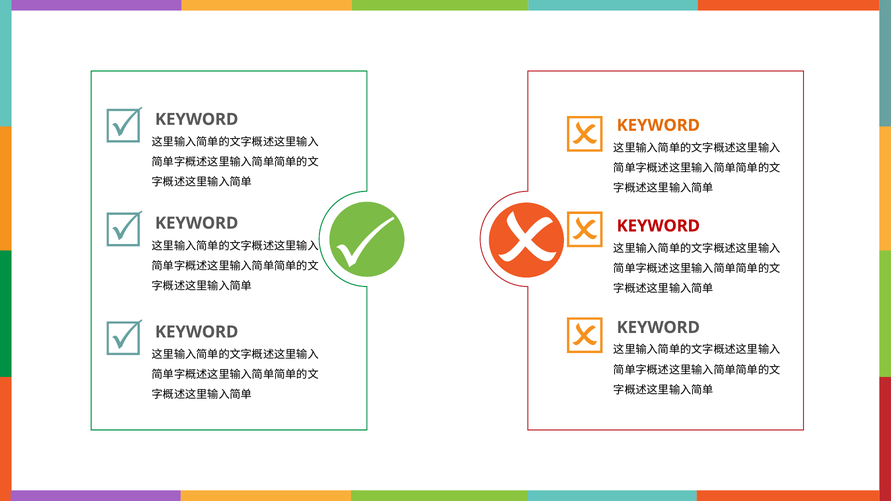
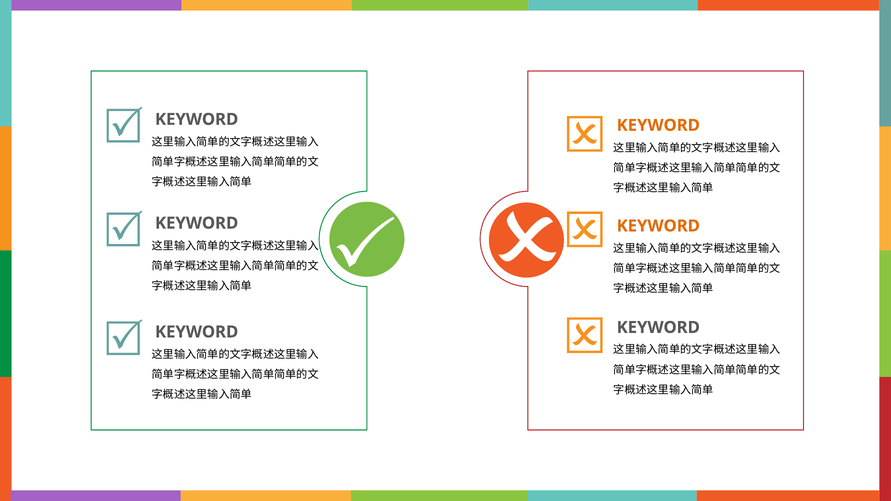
KEYWORD at (658, 226) colour: red -> orange
